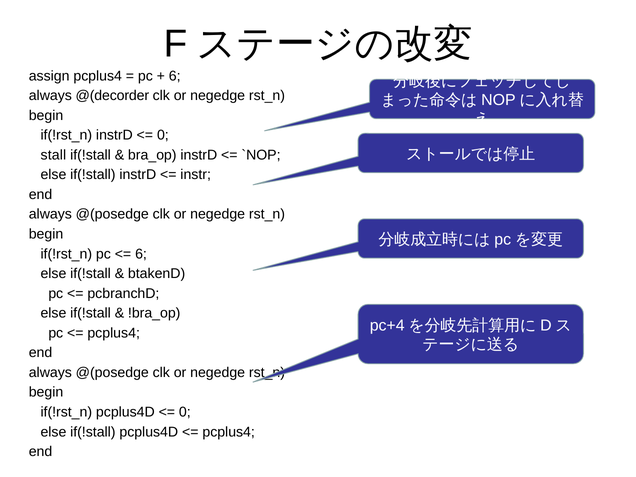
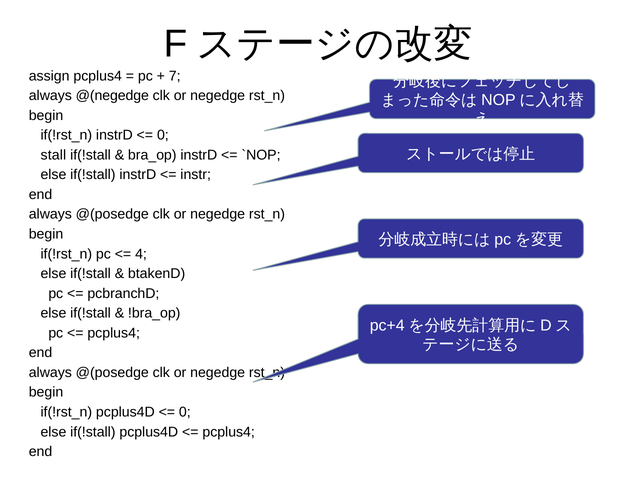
6 at (175, 76): 6 -> 7
@(decorder: @(decorder -> @(negedge
6 at (141, 254): 6 -> 4
